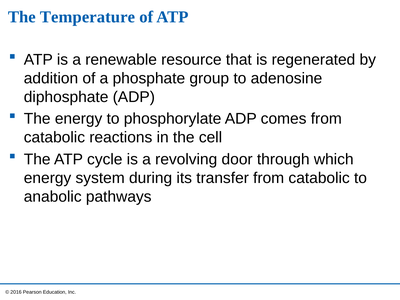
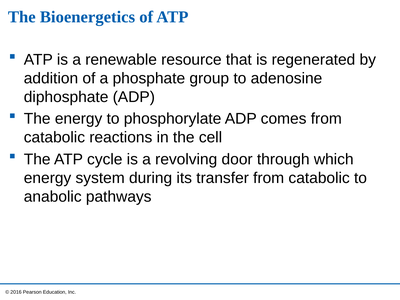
Temperature: Temperature -> Bioenergetics
